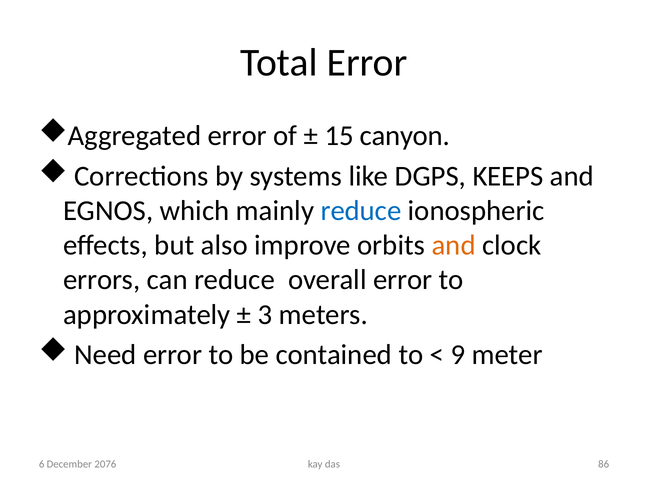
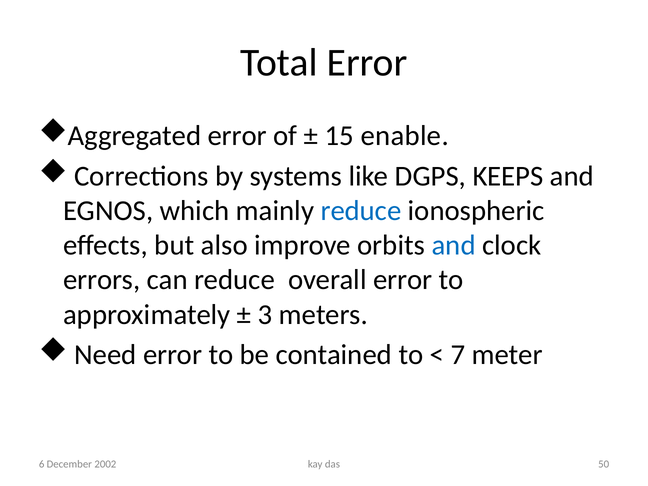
canyon: canyon -> enable
and at (454, 245) colour: orange -> blue
9: 9 -> 7
86: 86 -> 50
2076: 2076 -> 2002
